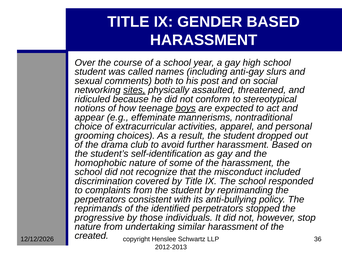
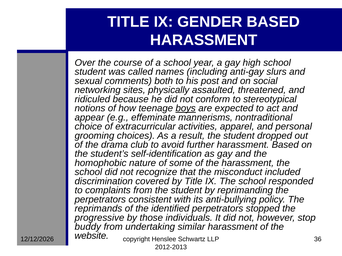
sites underline: present -> none
nature at (88, 227): nature -> buddy
created: created -> website
